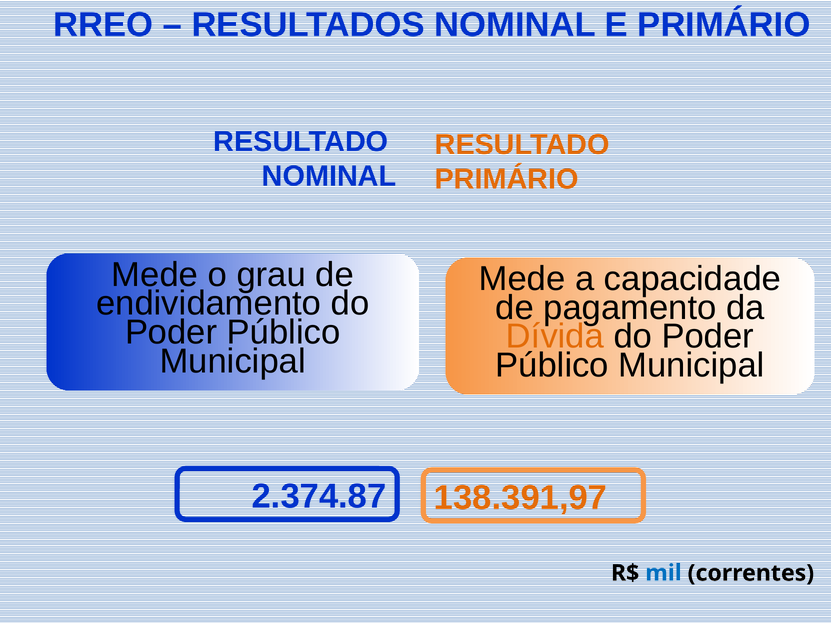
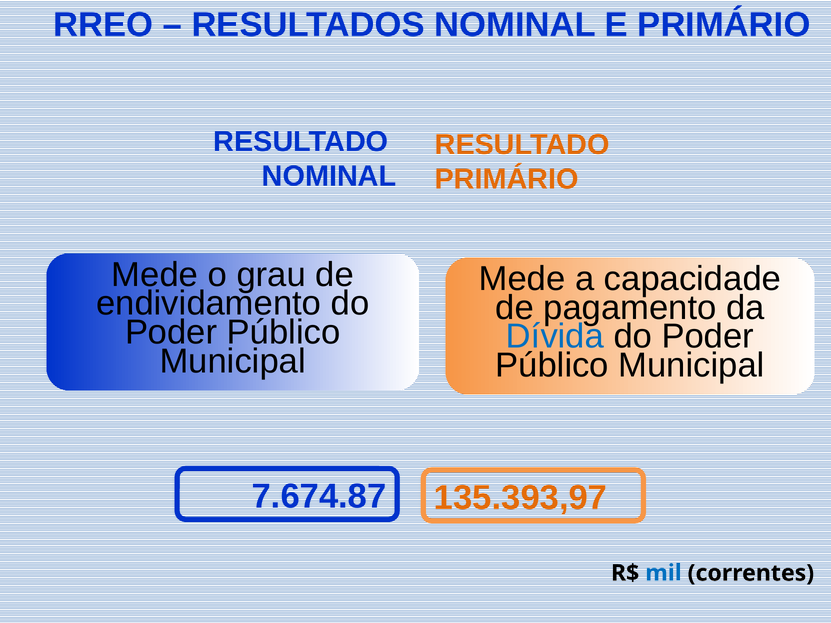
Dívida colour: orange -> blue
2.374.87: 2.374.87 -> 7.674.87
138.391,97: 138.391,97 -> 135.393,97
